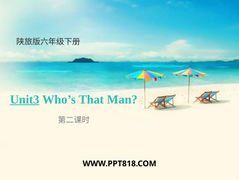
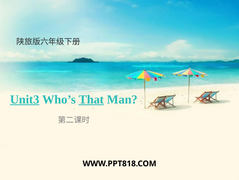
That underline: none -> present
